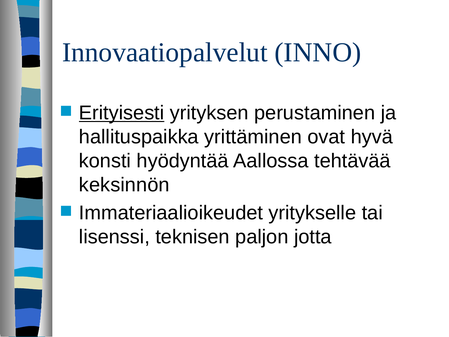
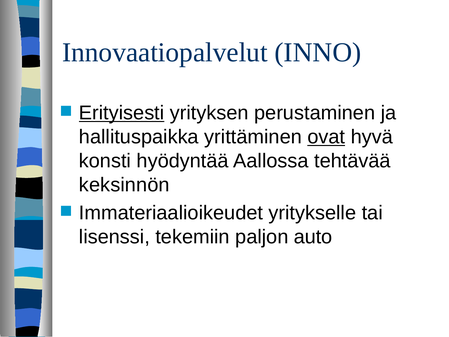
ovat underline: none -> present
teknisen: teknisen -> tekemiin
jotta: jotta -> auto
